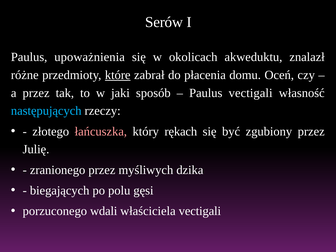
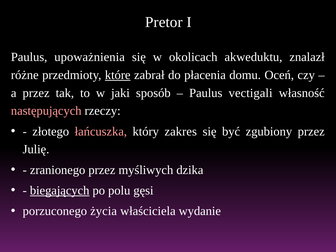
Serów: Serów -> Pretor
następujących colour: light blue -> pink
rękach: rękach -> zakres
biegających underline: none -> present
wdali: wdali -> życia
właściciela vectigali: vectigali -> wydanie
